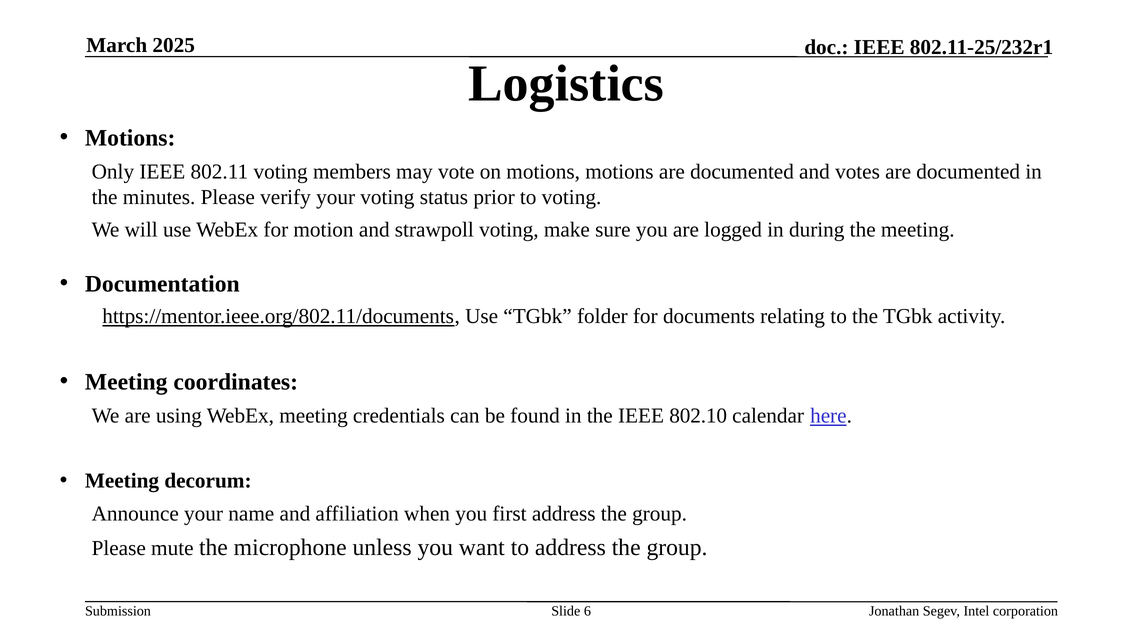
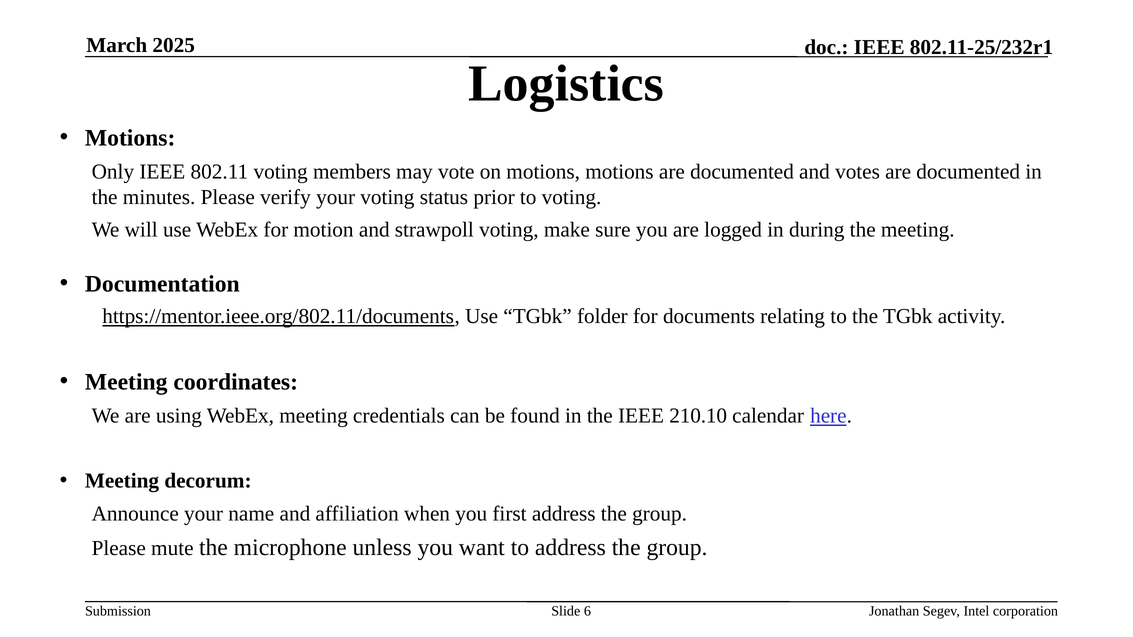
802.10: 802.10 -> 210.10
